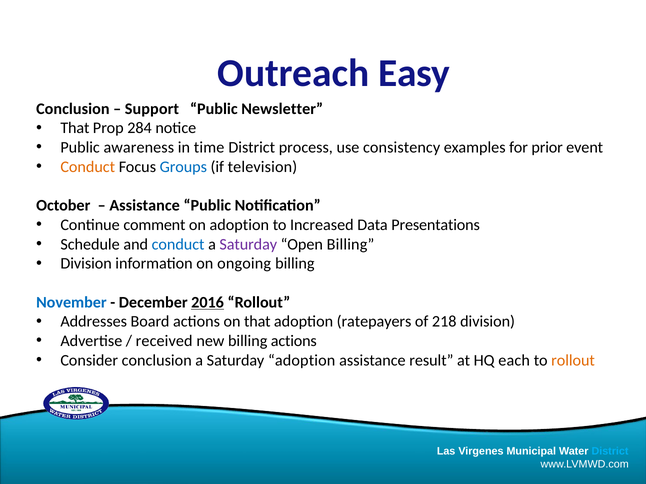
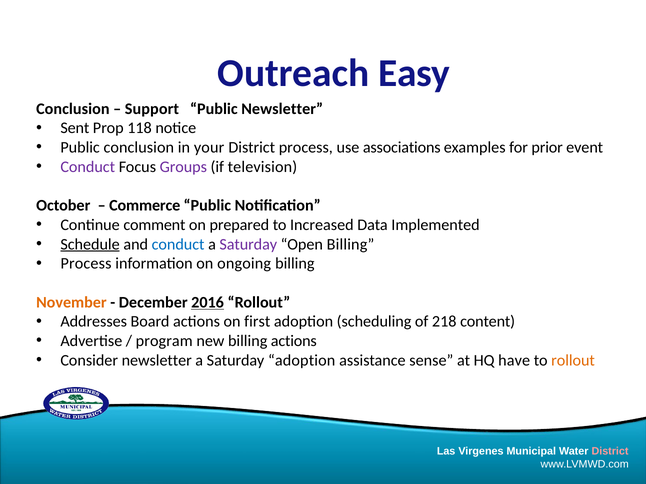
That at (75, 128): That -> Sent
284: 284 -> 118
Public awareness: awareness -> conclusion
time: time -> your
consistency: consistency -> associations
Conduct at (88, 167) colour: orange -> purple
Groups colour: blue -> purple
Assistance at (145, 206): Assistance -> Commerce
on adoption: adoption -> prepared
Presentations: Presentations -> Implemented
Schedule underline: none -> present
Division at (86, 264): Division -> Process
November colour: blue -> orange
on that: that -> first
ratepayers: ratepayers -> scheduling
218 division: division -> content
received: received -> program
Consider conclusion: conclusion -> newsletter
result: result -> sense
each: each -> have
District at (610, 452) colour: light blue -> pink
